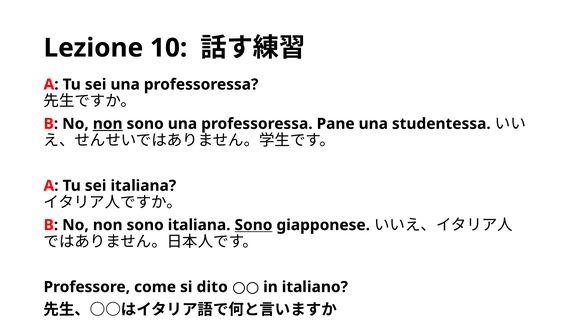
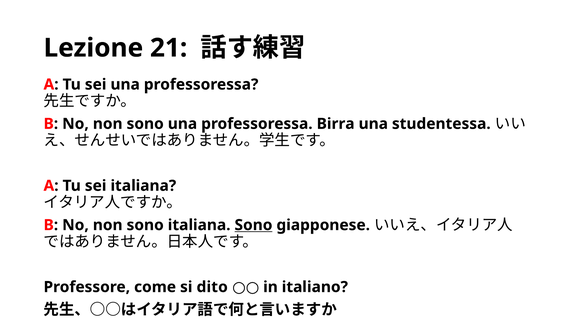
10: 10 -> 21
non at (108, 124) underline: present -> none
Pane: Pane -> Birra
